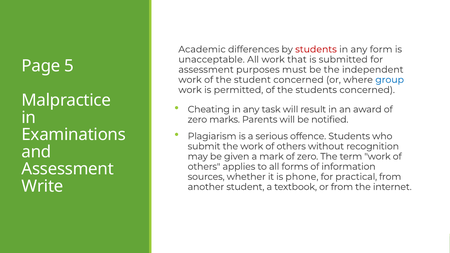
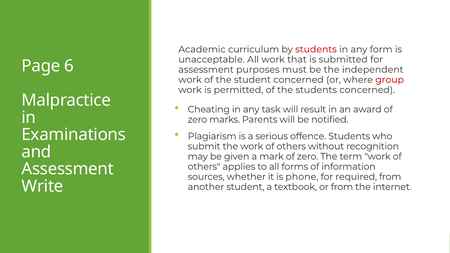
differences: differences -> curriculum
5: 5 -> 6
group colour: blue -> red
practical: practical -> required
